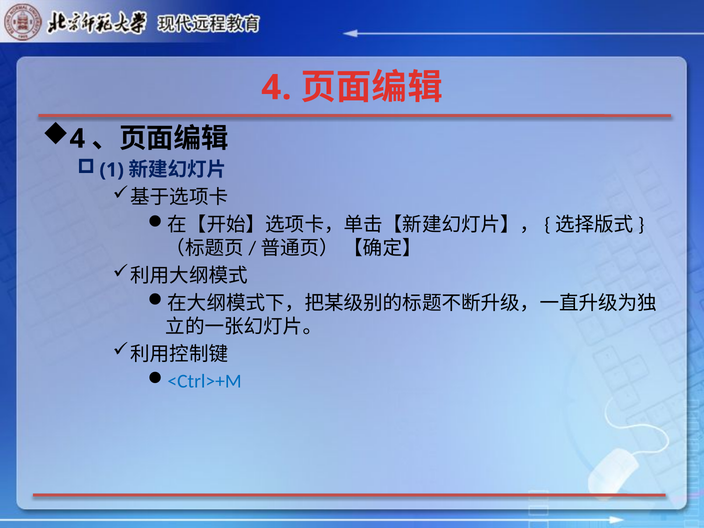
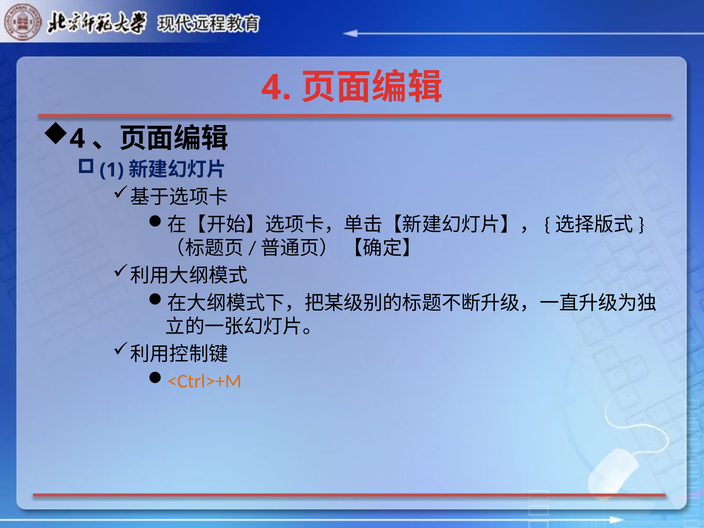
<Ctrl>+M colour: blue -> orange
